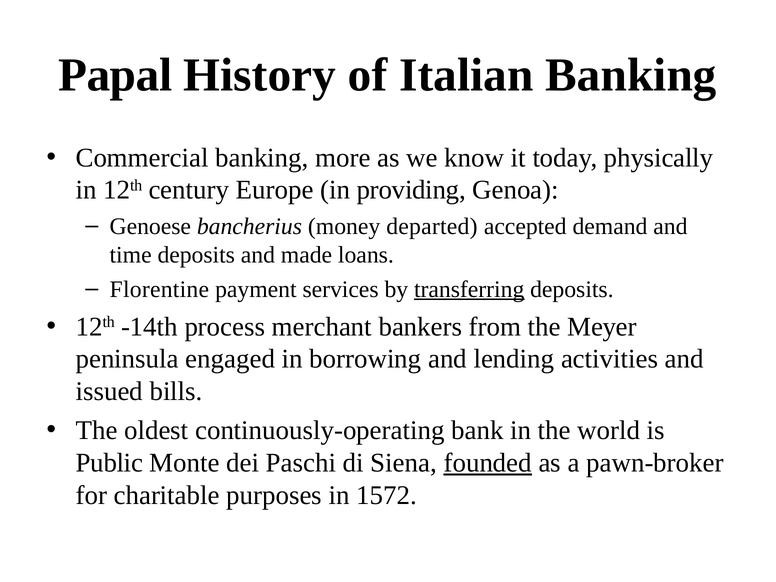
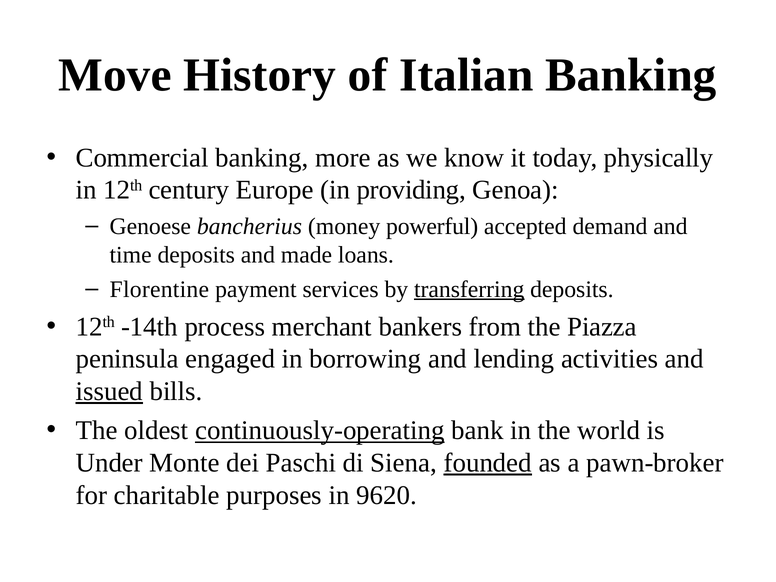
Papal: Papal -> Move
departed: departed -> powerful
Meyer: Meyer -> Piazza
issued underline: none -> present
continuously-operating underline: none -> present
Public: Public -> Under
1572: 1572 -> 9620
